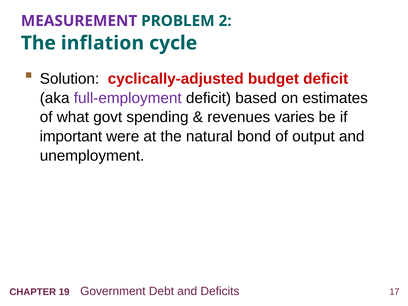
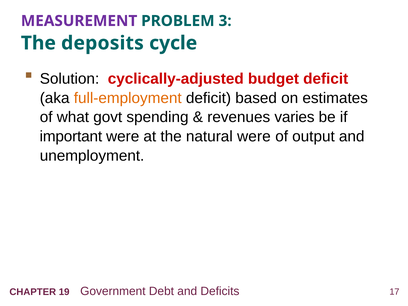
2: 2 -> 3
inflation: inflation -> deposits
full-employment colour: purple -> orange
natural bond: bond -> were
